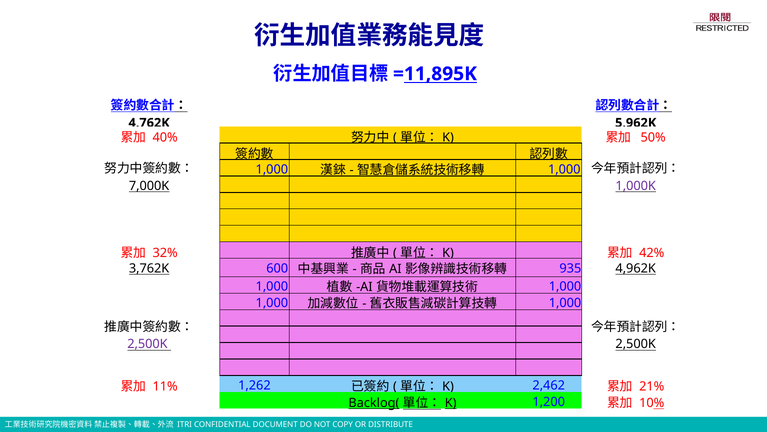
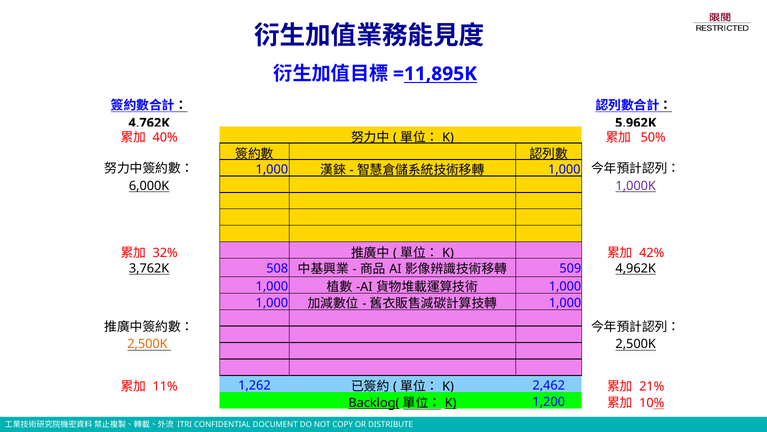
7,000K: 7,000K -> 6,000K
600: 600 -> 508
935: 935 -> 509
2,500K at (147, 344) colour: purple -> orange
